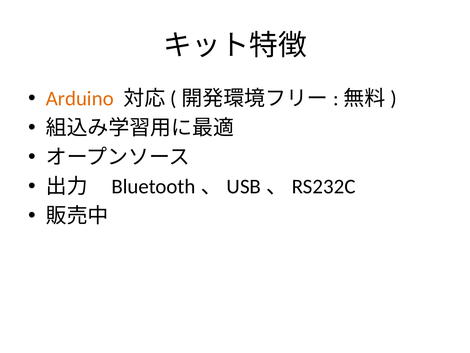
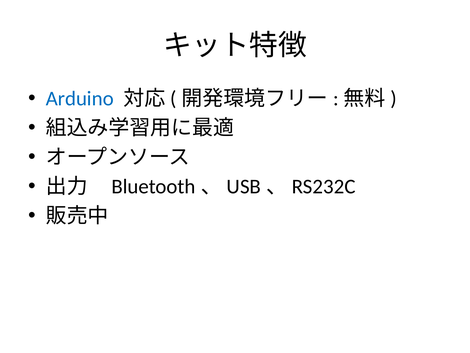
Arduino colour: orange -> blue
